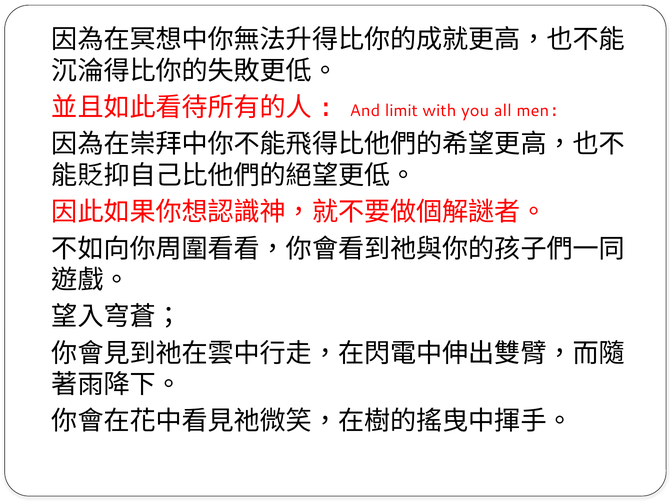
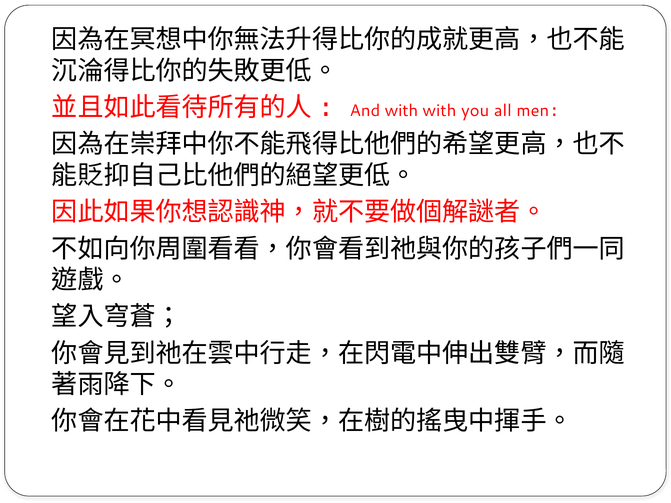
And limit: limit -> with
